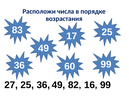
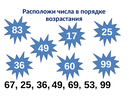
27: 27 -> 67
82: 82 -> 69
16: 16 -> 53
